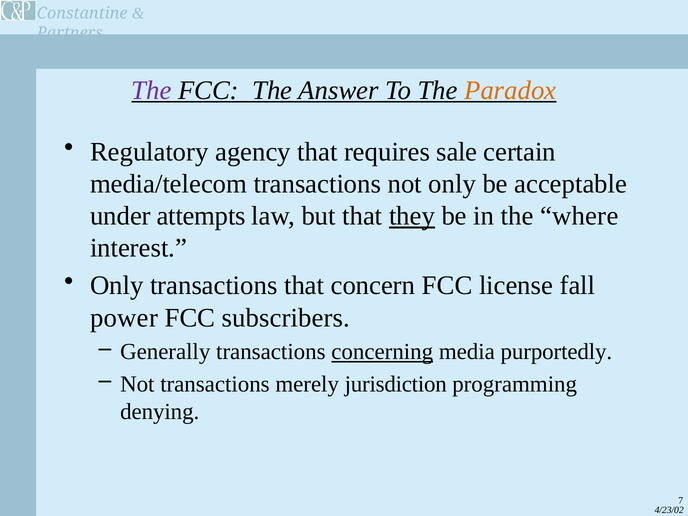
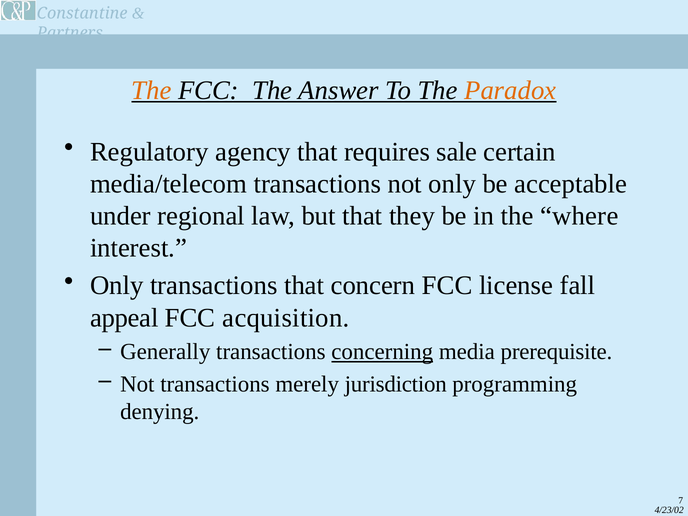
The at (151, 90) colour: purple -> orange
attempts: attempts -> regional
they underline: present -> none
power: power -> appeal
subscribers: subscribers -> acquisition
purportedly: purportedly -> prerequisite
